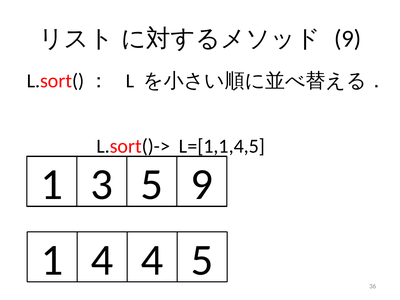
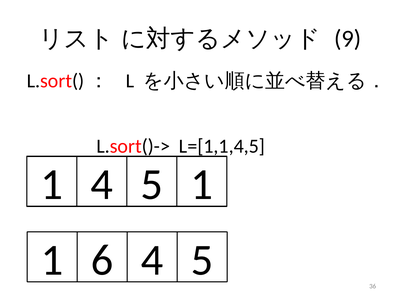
1 3: 3 -> 4
5 9: 9 -> 1
1 4: 4 -> 6
